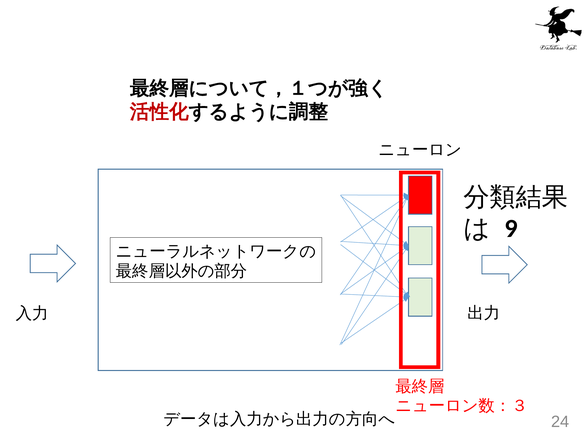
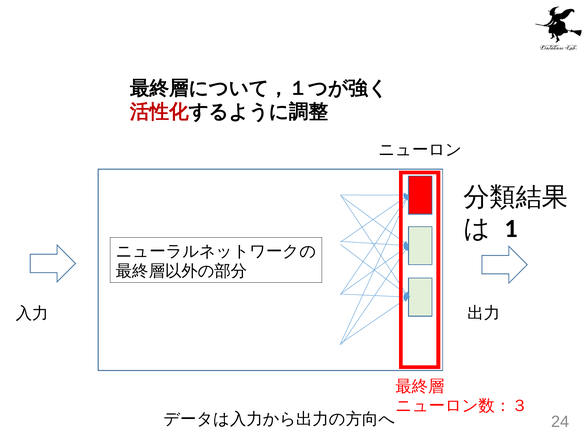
9: 9 -> 1
